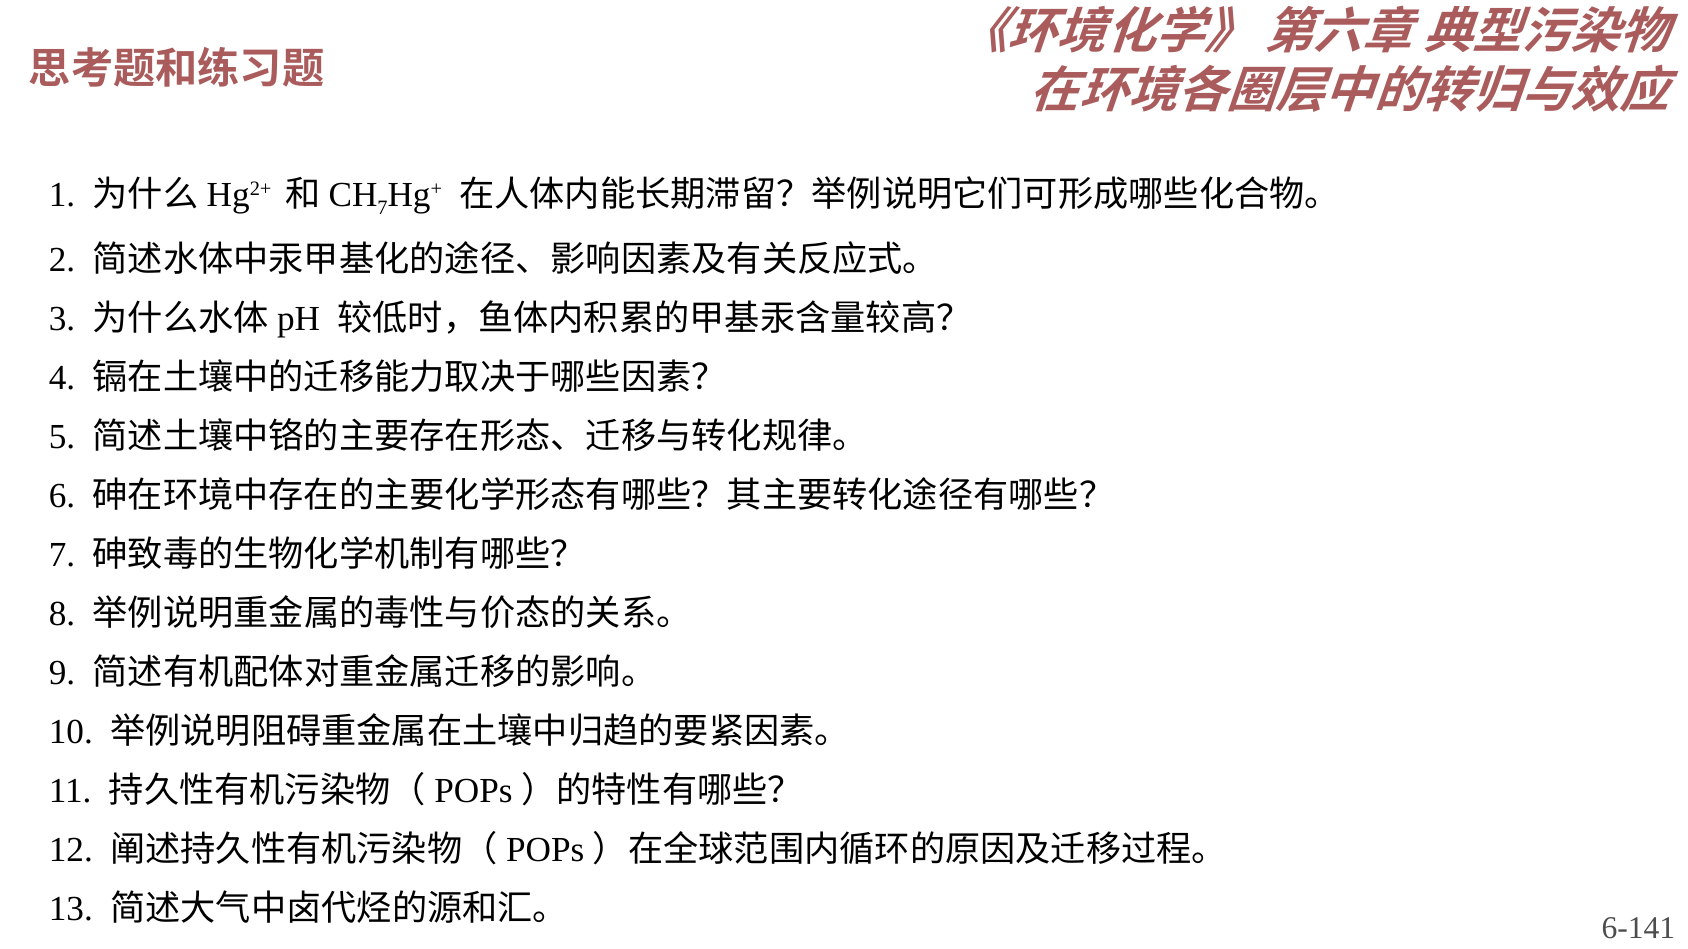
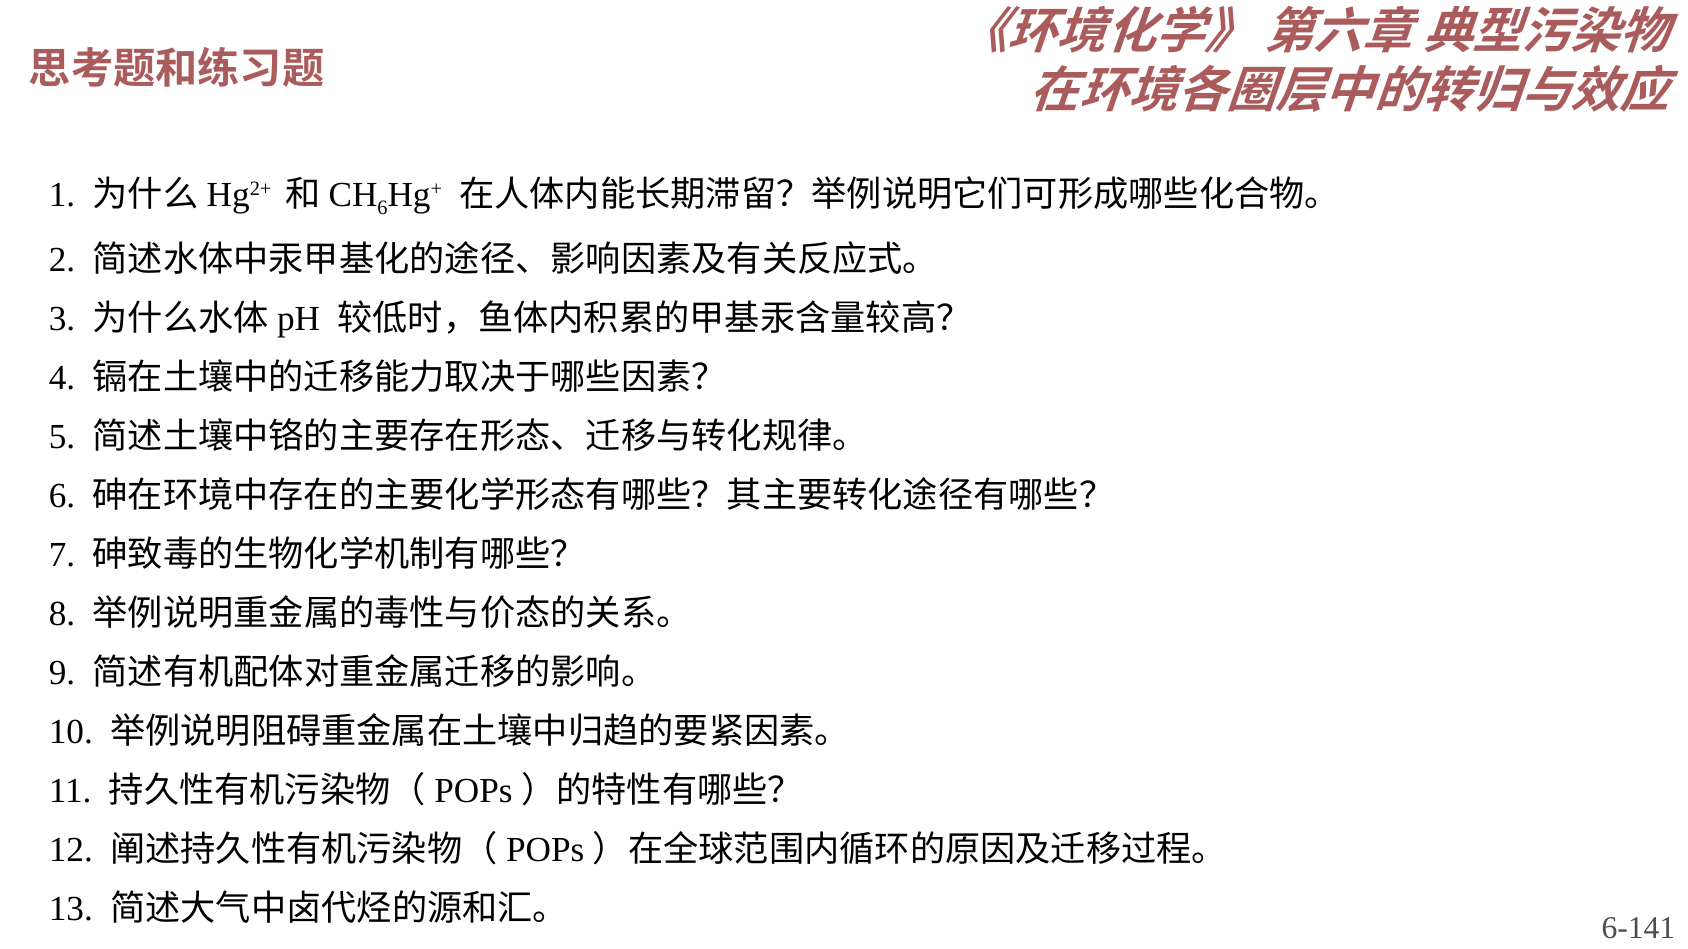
7 at (383, 208): 7 -> 6
